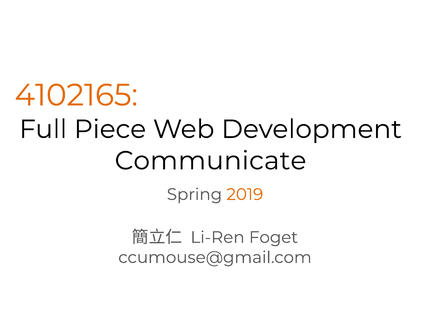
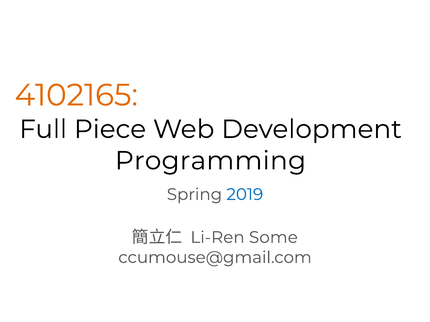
Communicate: Communicate -> Programming
2019 colour: orange -> blue
Foget: Foget -> Some
